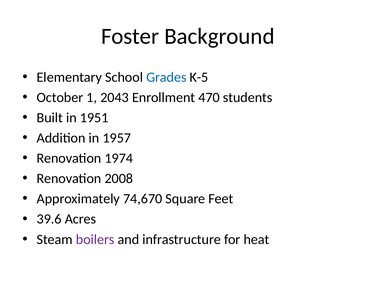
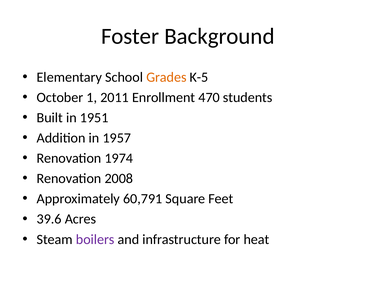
Grades colour: blue -> orange
2043: 2043 -> 2011
74,670: 74,670 -> 60,791
